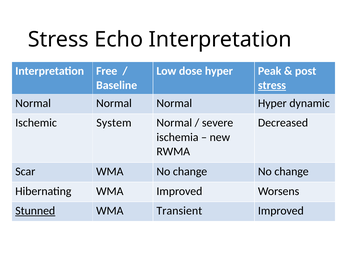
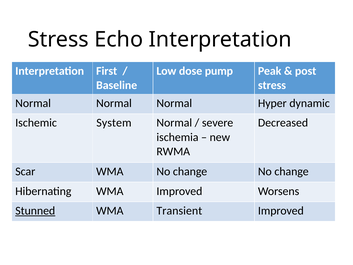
Free: Free -> First
dose hyper: hyper -> pump
stress at (272, 85) underline: present -> none
